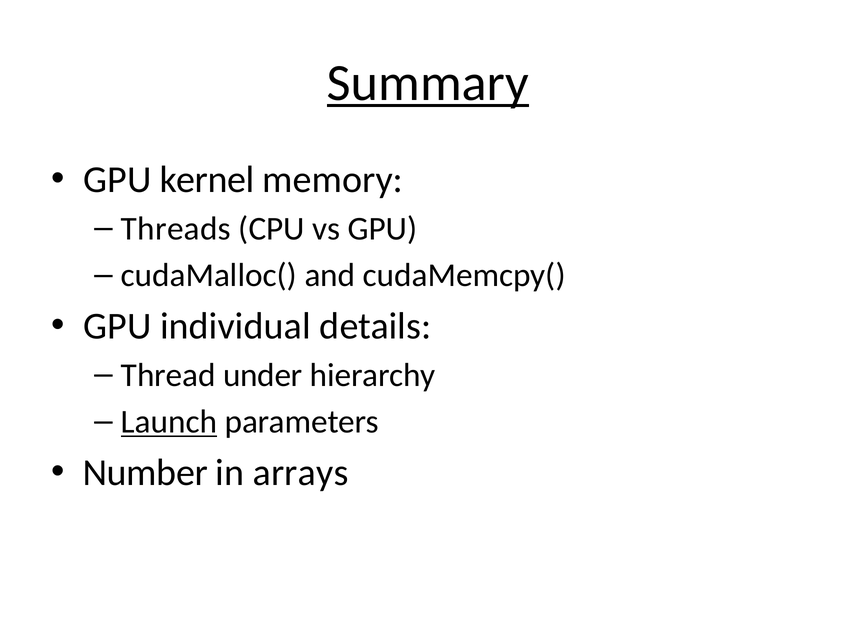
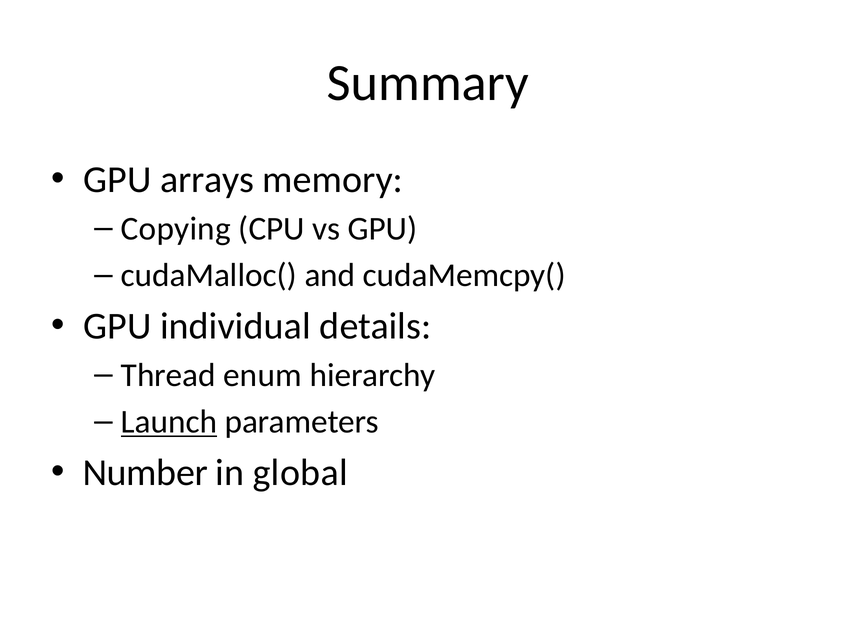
Summary underline: present -> none
kernel: kernel -> arrays
Threads: Threads -> Copying
under: under -> enum
arrays: arrays -> global
